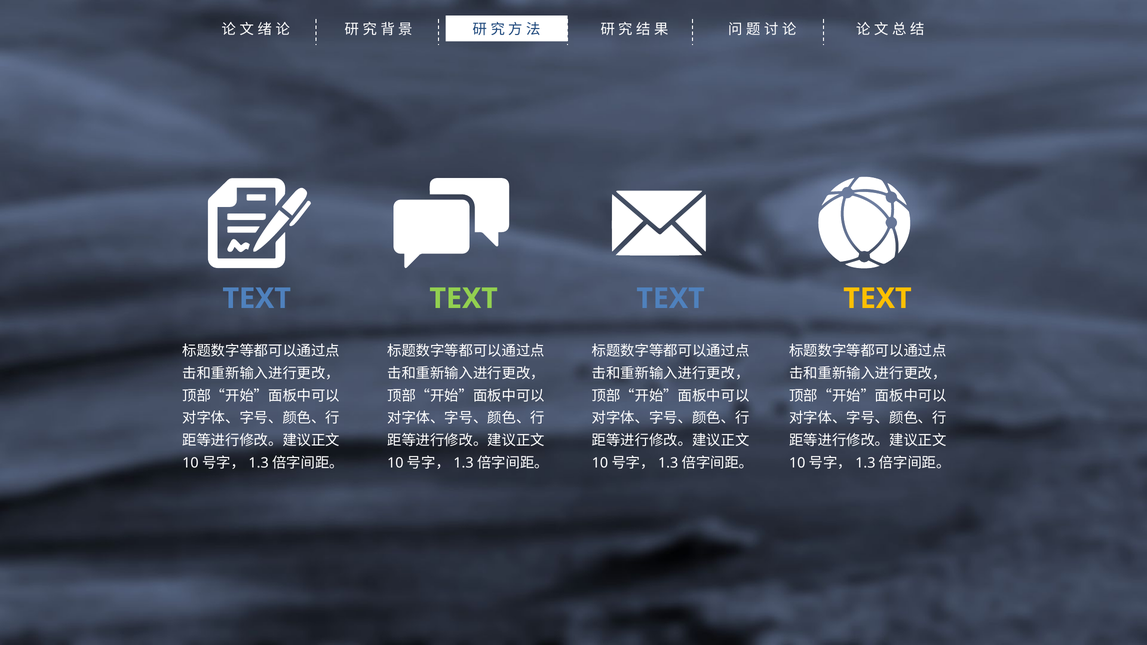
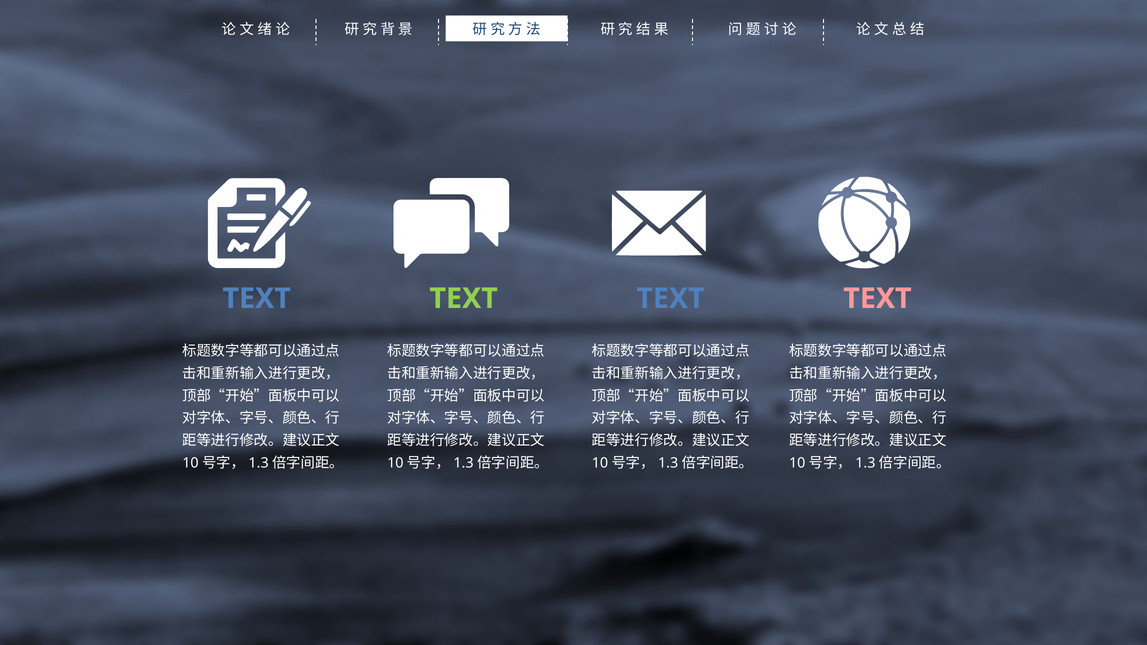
TEXT at (877, 299) colour: yellow -> pink
